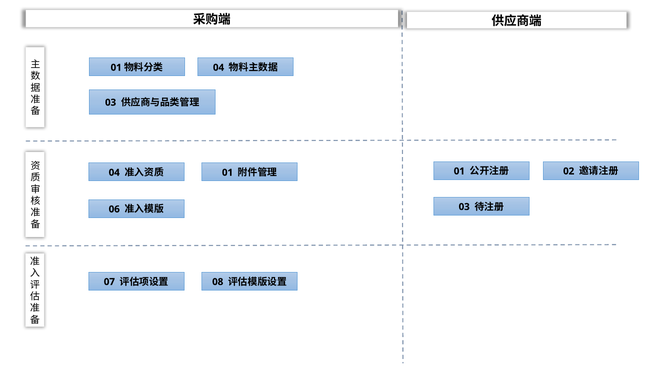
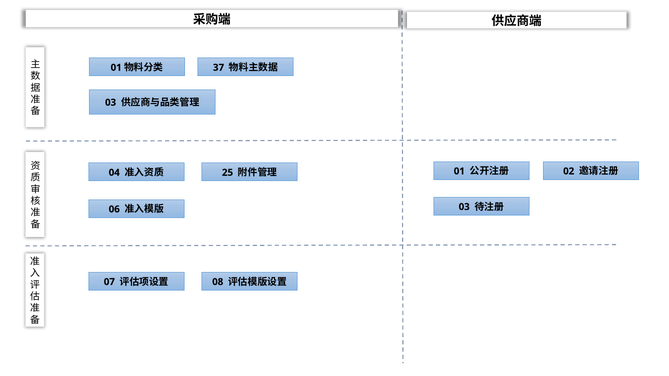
04 at (219, 68): 04 -> 37
01 at (228, 173): 01 -> 25
